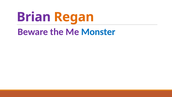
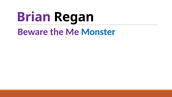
Regan colour: orange -> black
